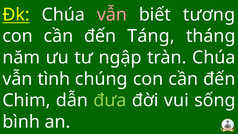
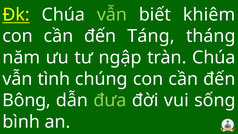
vẫn at (112, 15) colour: pink -> light green
tương: tương -> khiêm
Chim: Chim -> Bông
